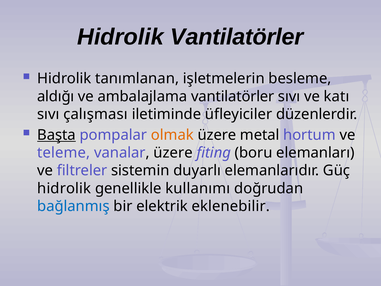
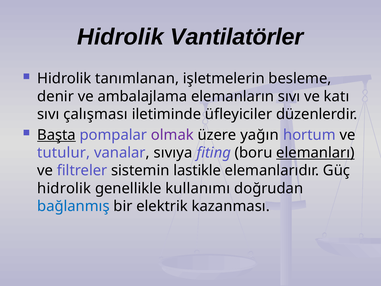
aldığı: aldığı -> denir
ambalajlama vantilatörler: vantilatörler -> elemanların
olmak colour: orange -> purple
metal: metal -> yağın
teleme: teleme -> tutulur
vanalar üzere: üzere -> sıvıya
elemanları underline: none -> present
duyarlı: duyarlı -> lastikle
eklenebilir: eklenebilir -> kazanması
